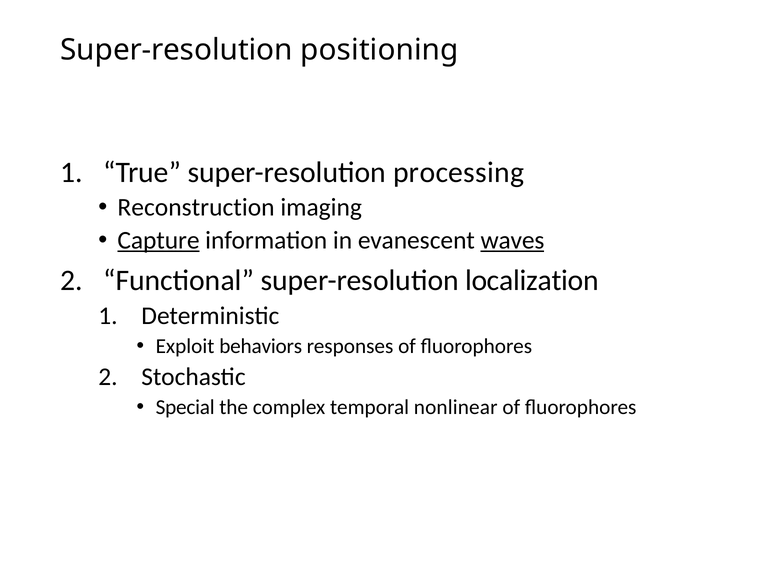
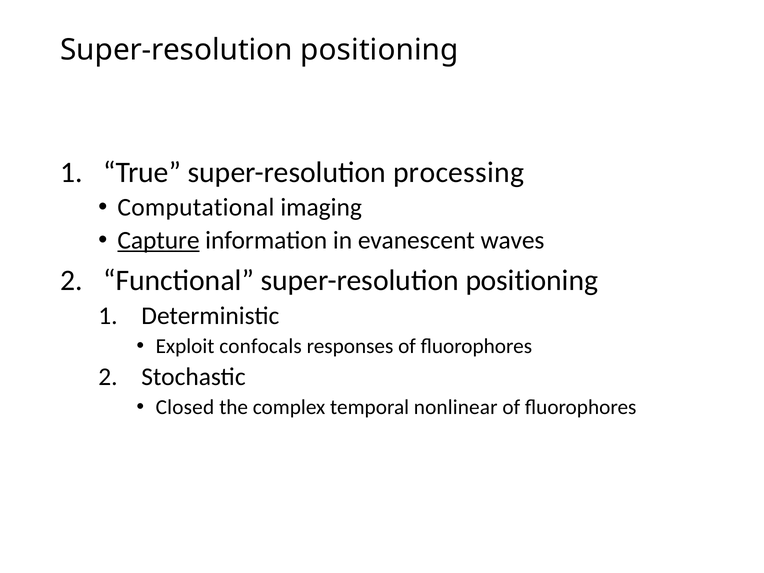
Reconstruction: Reconstruction -> Computational
waves underline: present -> none
Functional super-resolution localization: localization -> positioning
behaviors: behaviors -> confocals
Special: Special -> Closed
